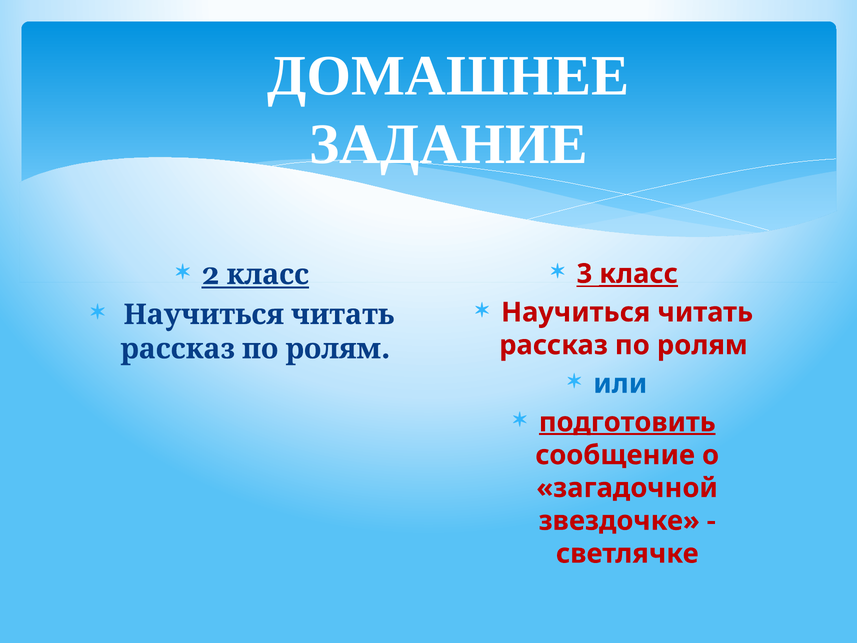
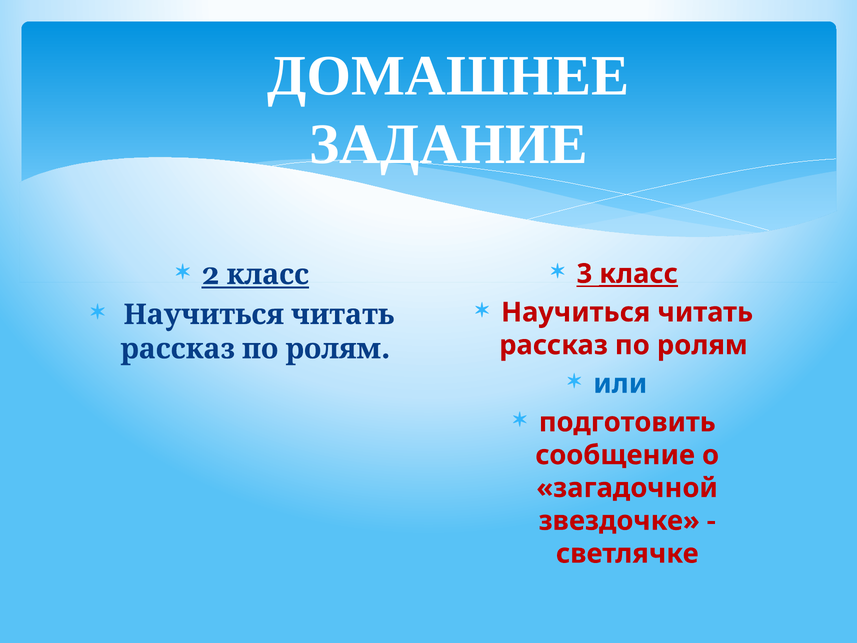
подготовить underline: present -> none
